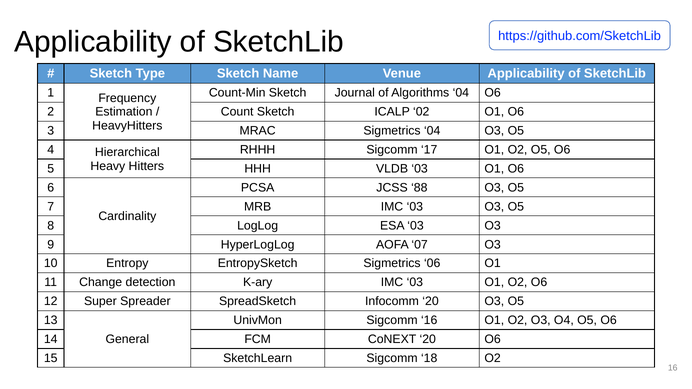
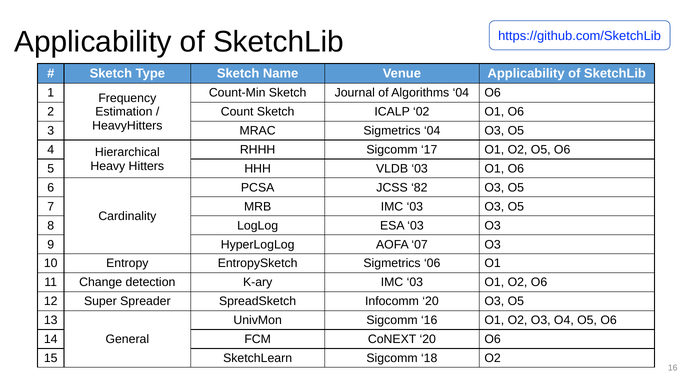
88: 88 -> 82
